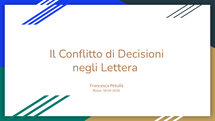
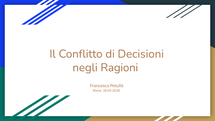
Lettera: Lettera -> Ragioni
